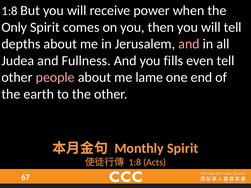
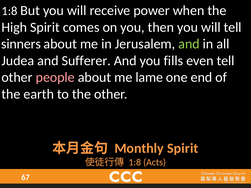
Only: Only -> High
depths: depths -> sinners
and at (189, 44) colour: pink -> light green
Fullness: Fullness -> Sufferer
